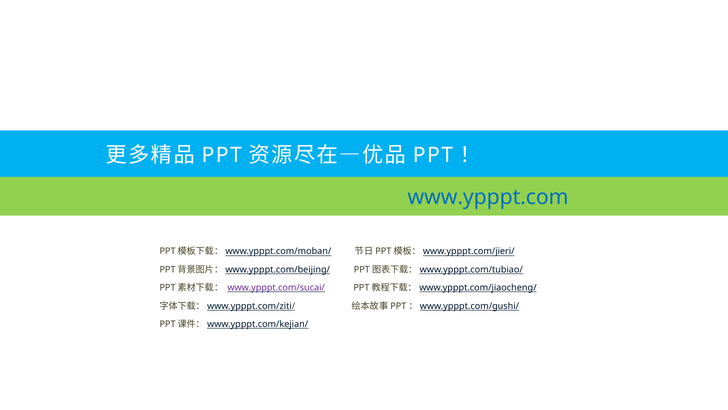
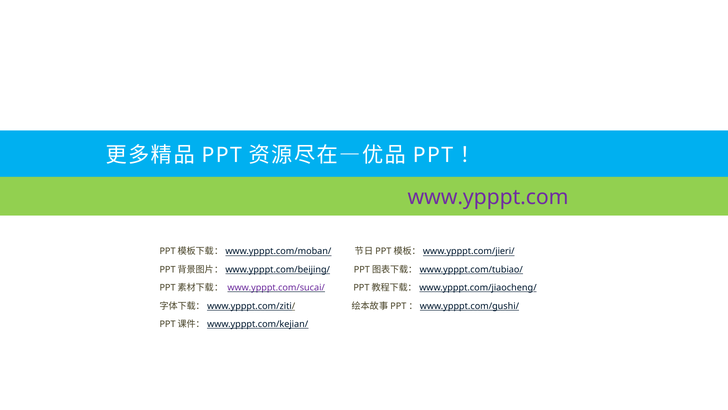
www.ypppt.com colour: blue -> purple
